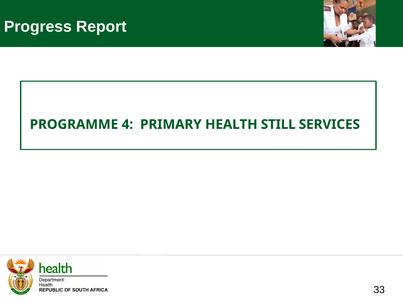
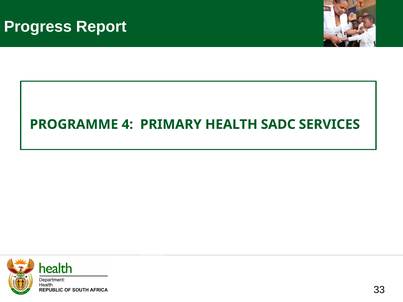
STILL: STILL -> SADC
